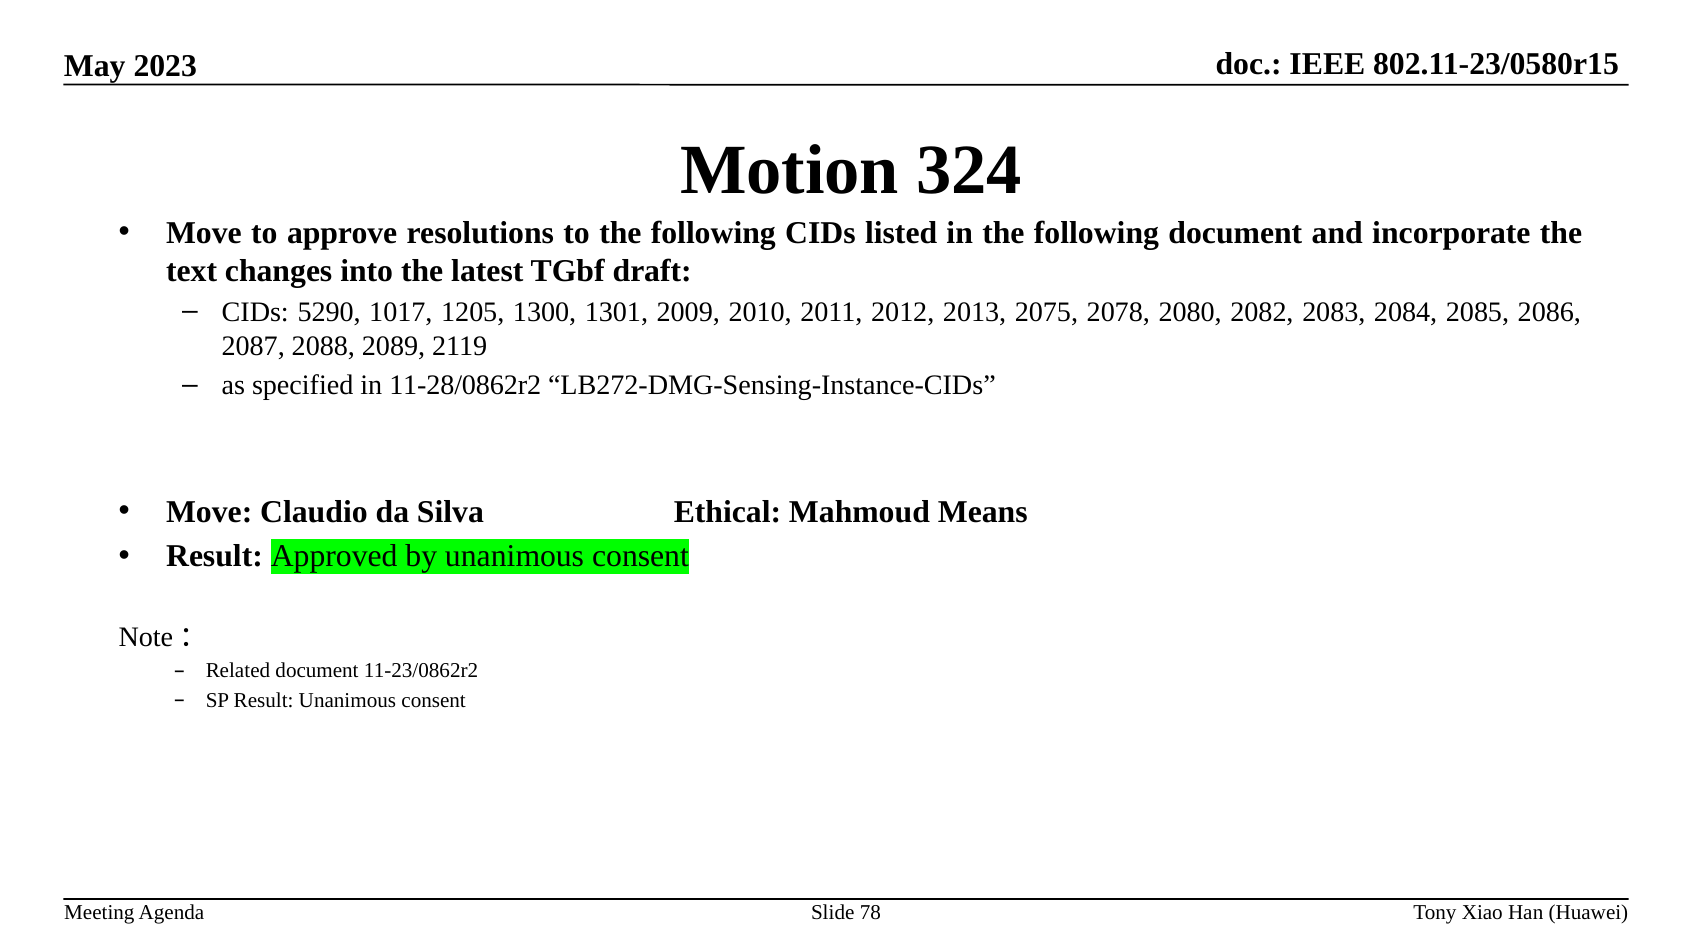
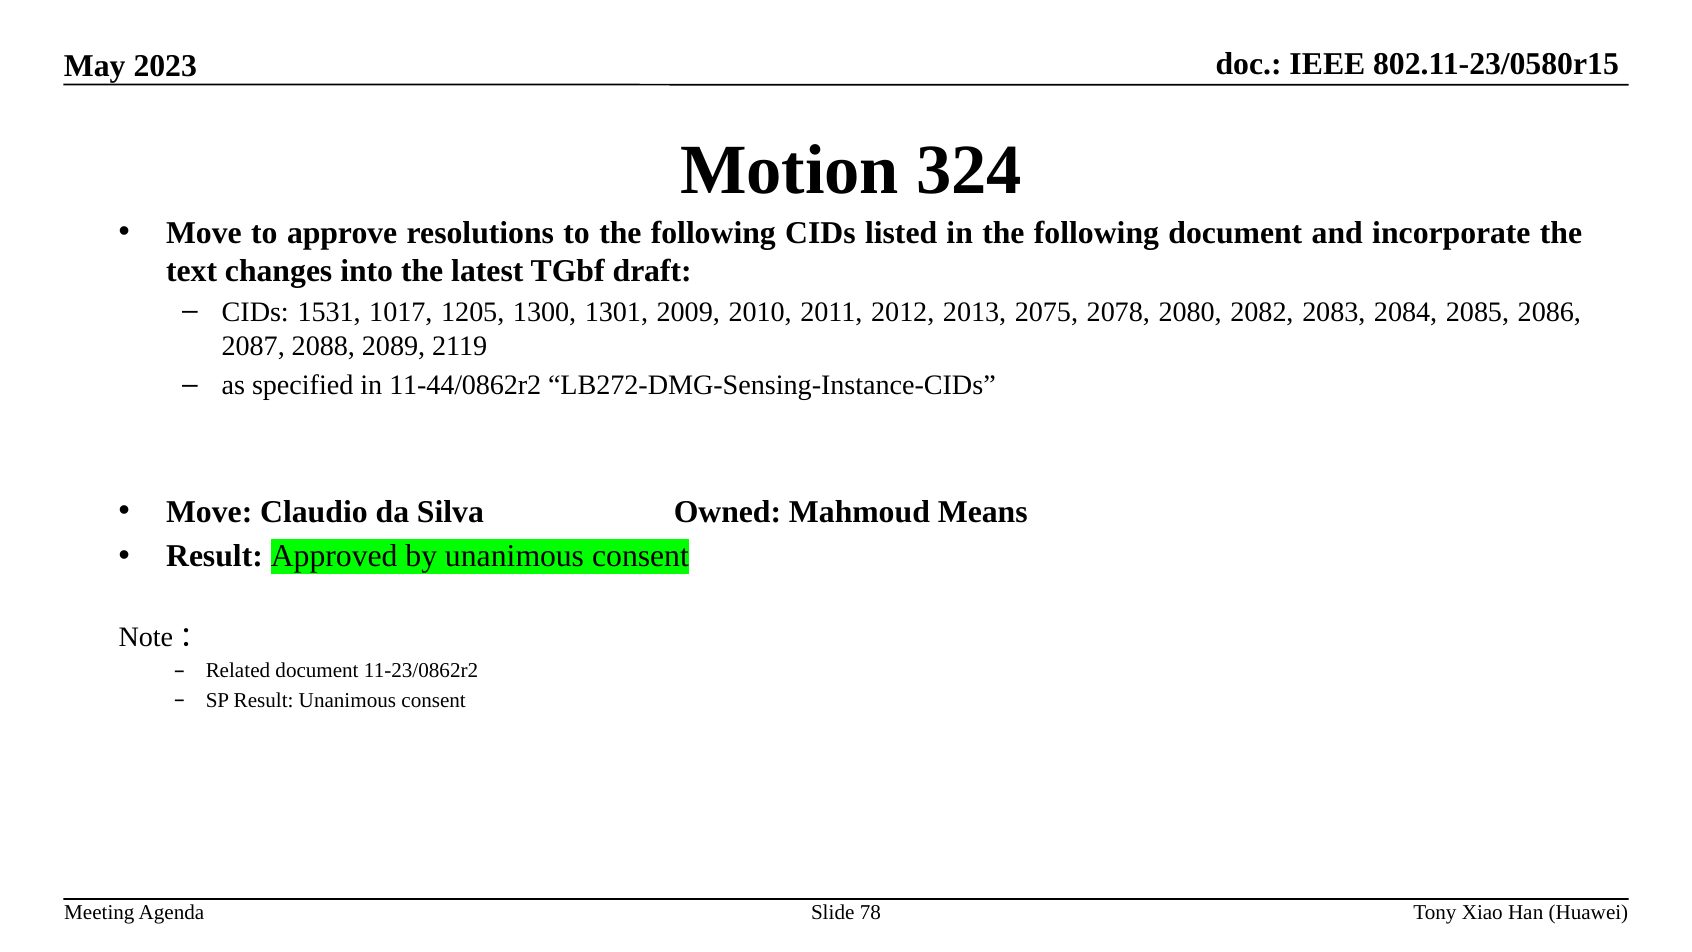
5290: 5290 -> 1531
11-28/0862r2: 11-28/0862r2 -> 11-44/0862r2
Ethical: Ethical -> Owned
